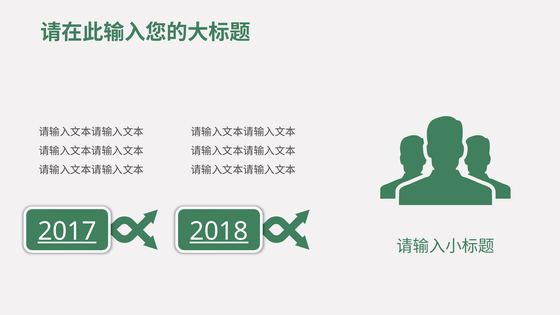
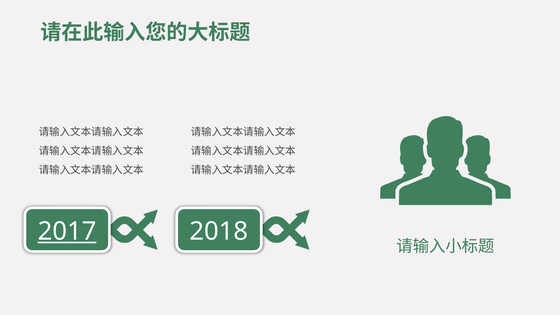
2018 underline: present -> none
